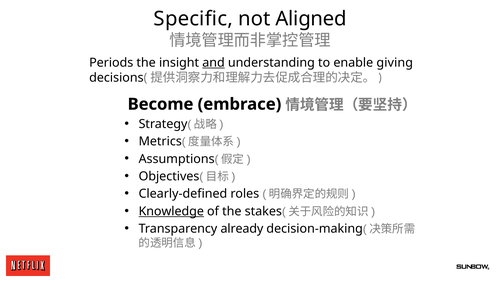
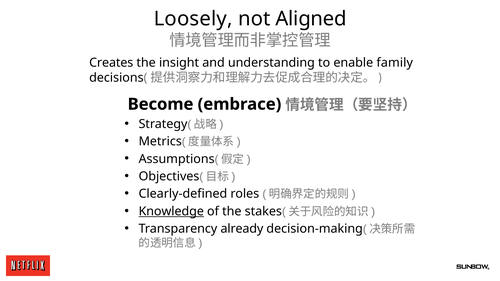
Specific: Specific -> Loosely
Periods: Periods -> Creates
and underline: present -> none
giving: giving -> family
